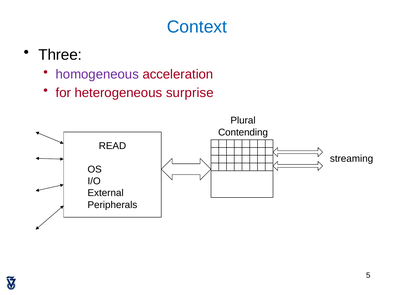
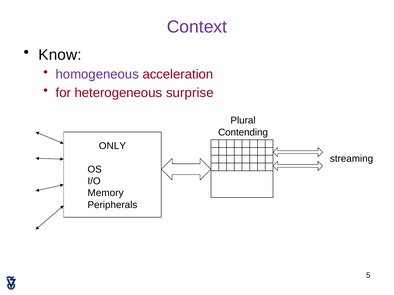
Context colour: blue -> purple
Three: Three -> Know
READ: READ -> ONLY
External: External -> Memory
